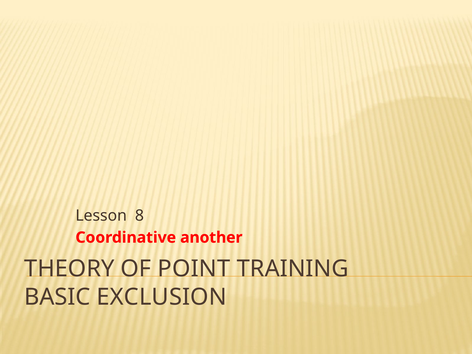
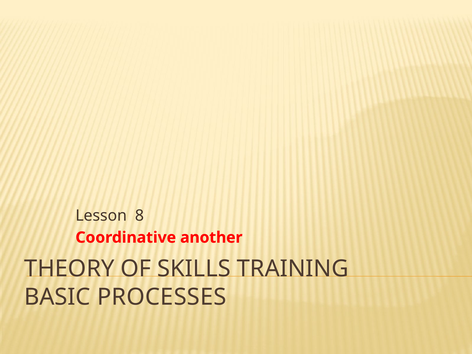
POINT: POINT -> SKILLS
EXCLUSION: EXCLUSION -> PROCESSES
